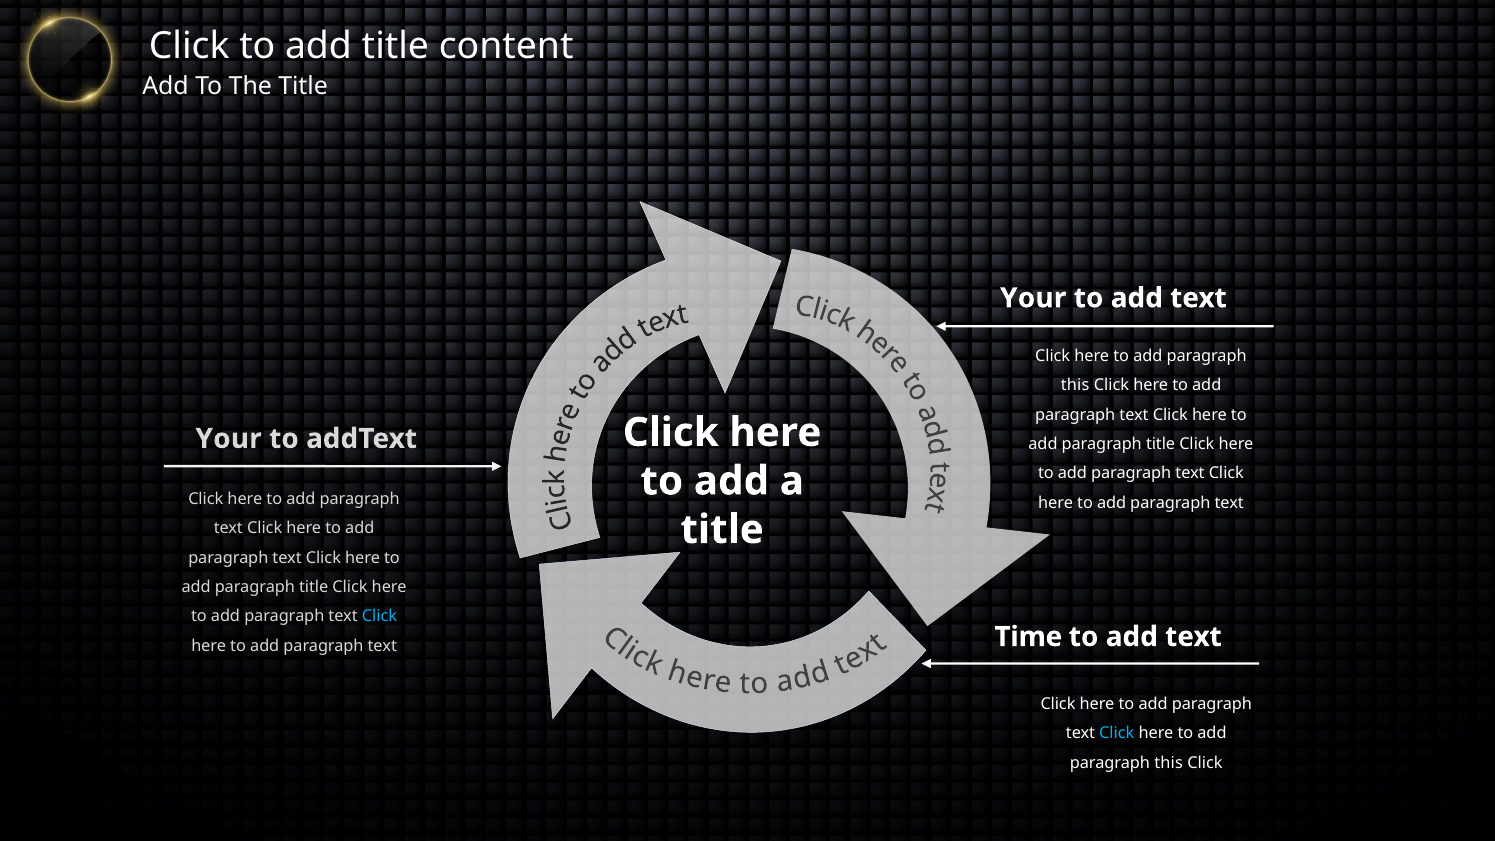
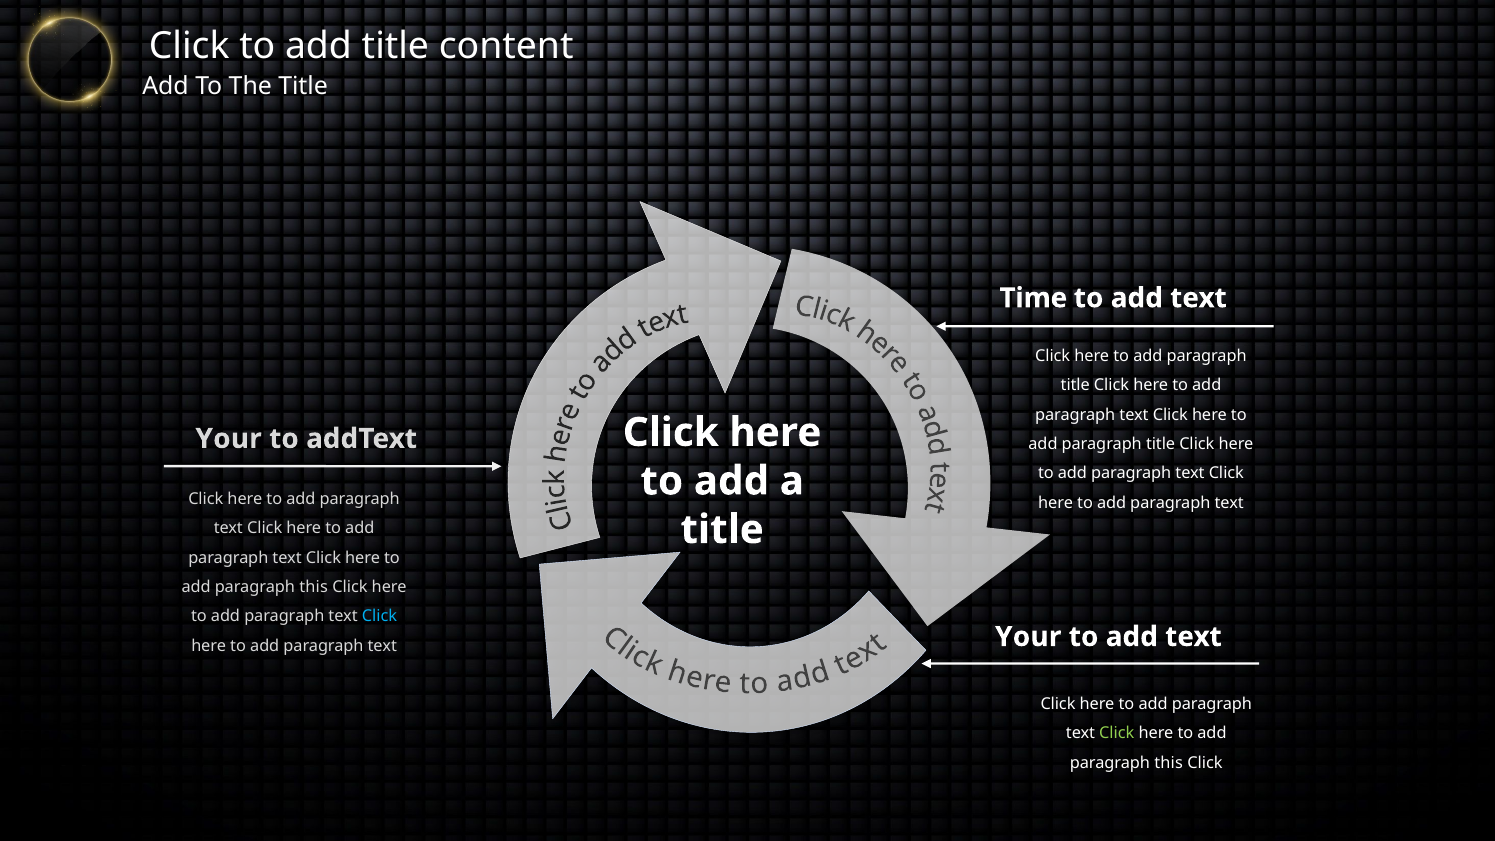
Your at (1033, 298): Your -> Time
this at (1075, 385): this -> title
title at (314, 587): title -> this
Time at (1028, 637): Time -> Your
Click at (1117, 733) colour: light blue -> light green
